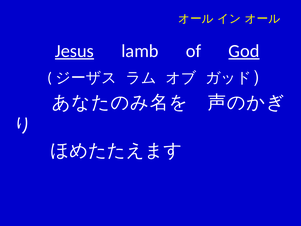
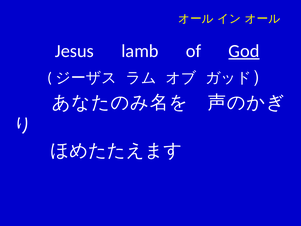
Jesus underline: present -> none
